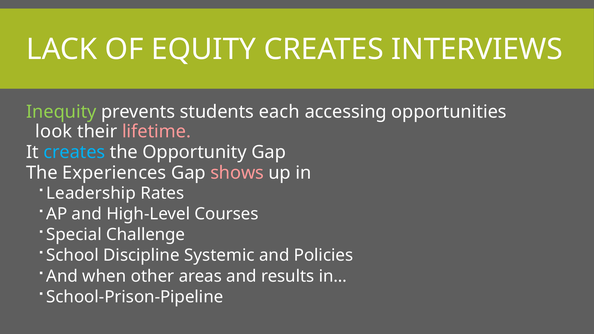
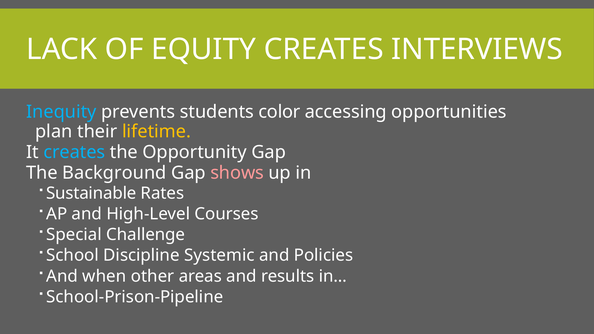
Inequity colour: light green -> light blue
each: each -> color
look: look -> plan
lifetime colour: pink -> yellow
Experiences: Experiences -> Background
Leadership: Leadership -> Sustainable
